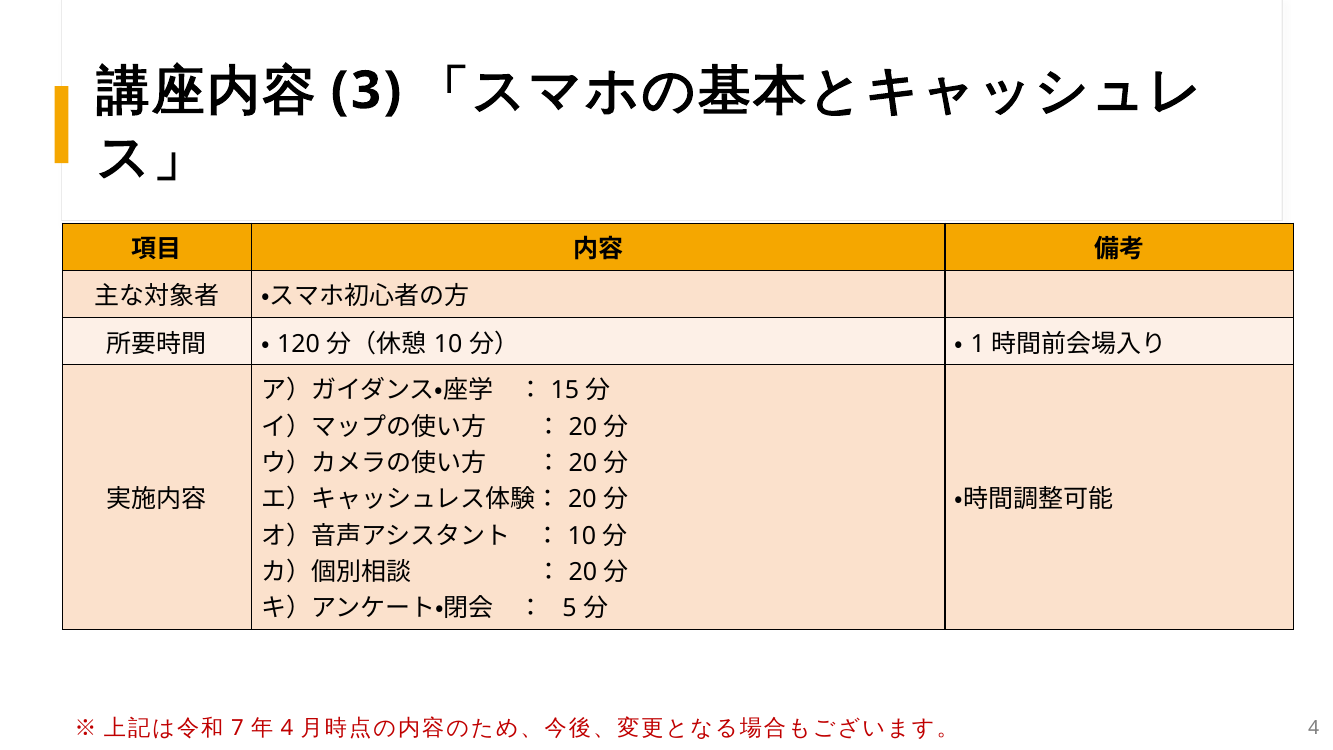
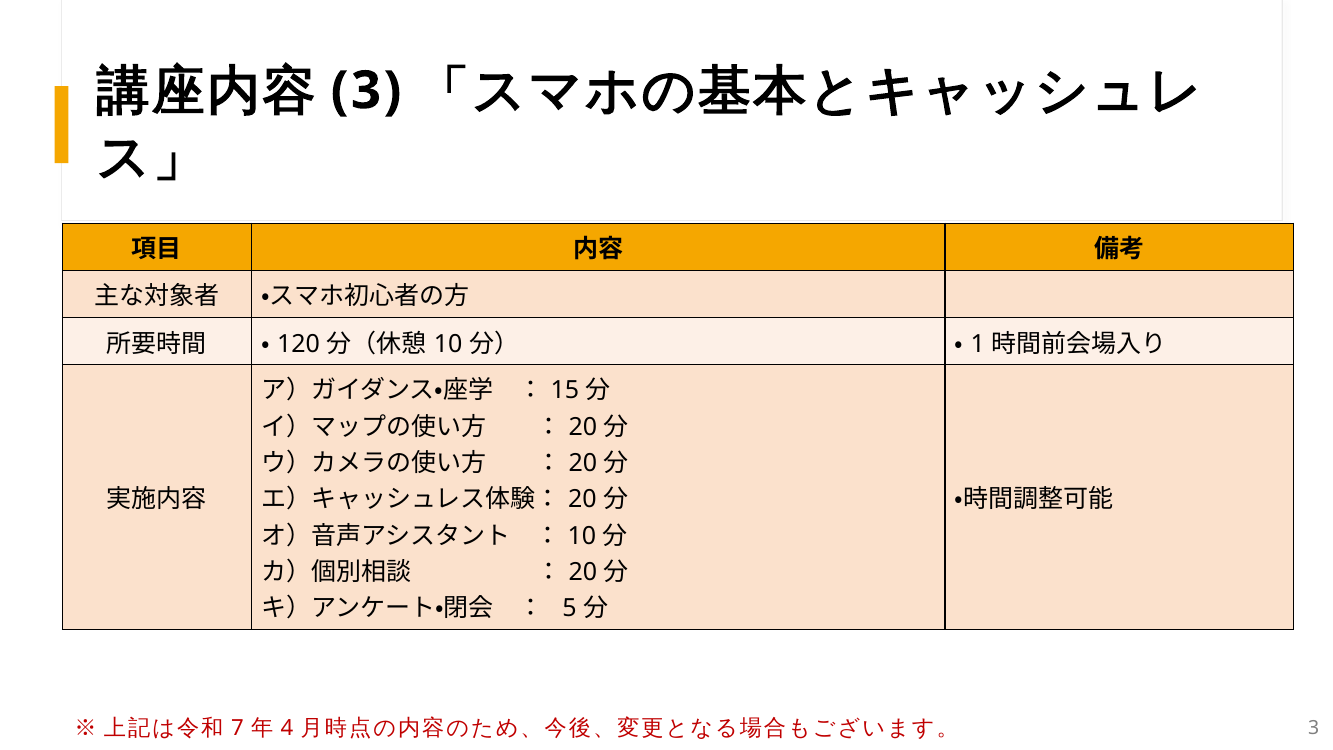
4 at (1314, 728): 4 -> 3
